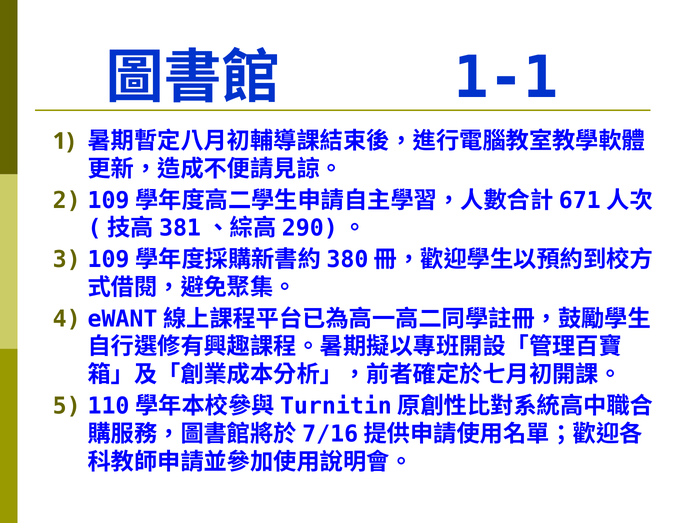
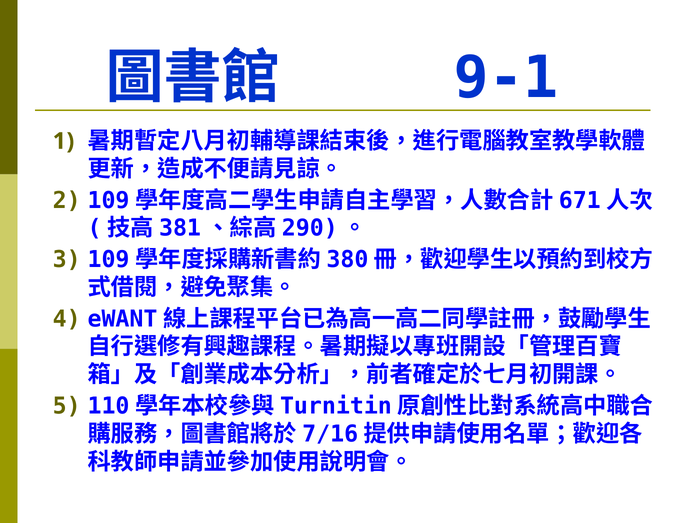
1-1: 1-1 -> 9-1
